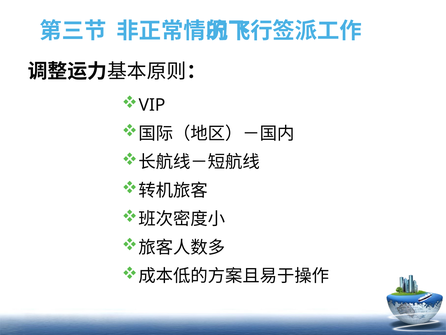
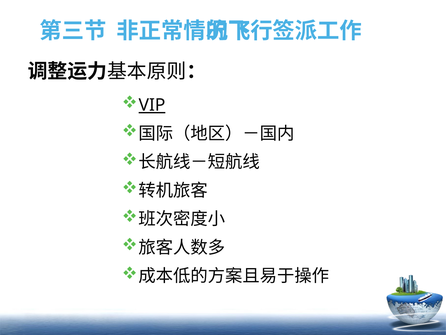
VIP underline: none -> present
